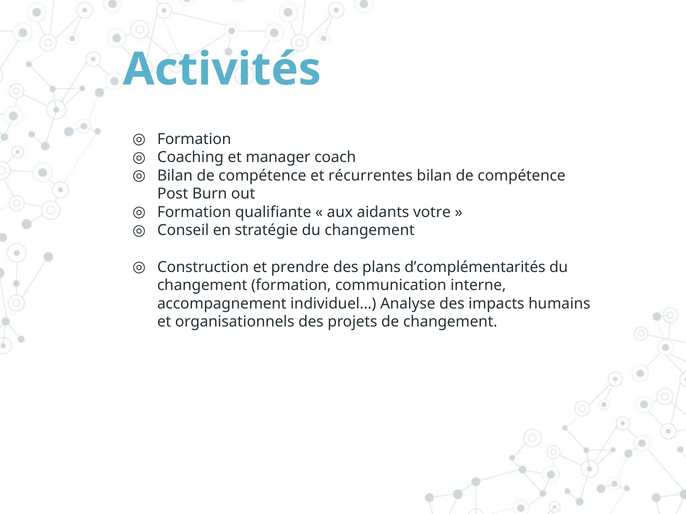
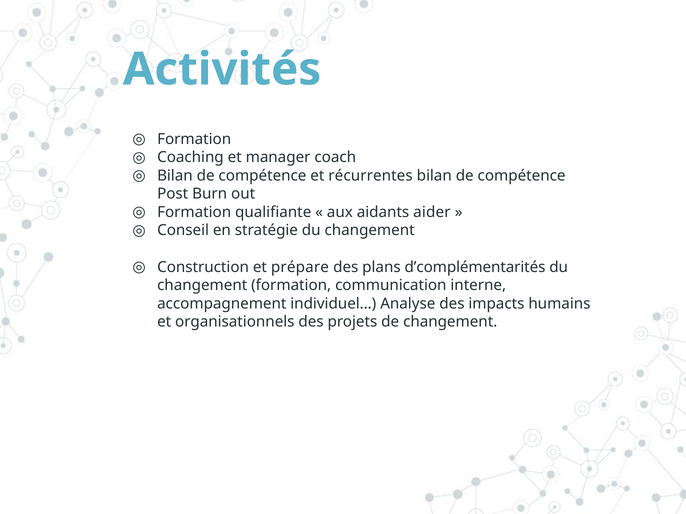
votre: votre -> aider
prendre: prendre -> prépare
